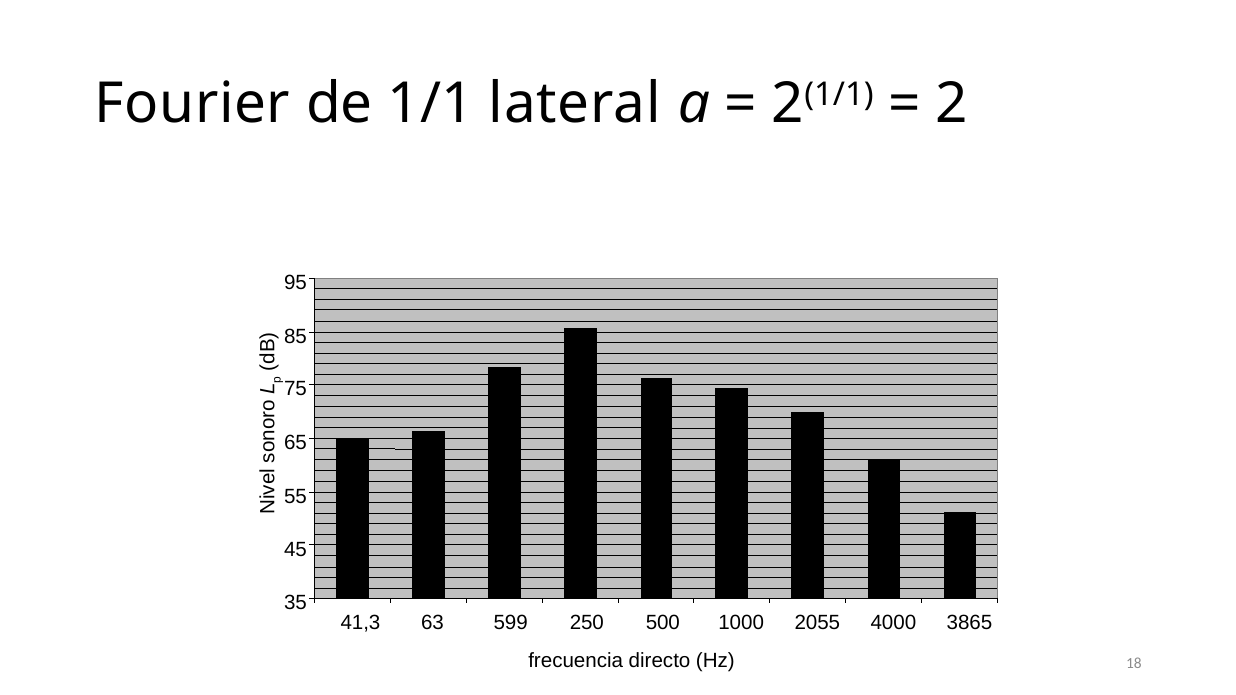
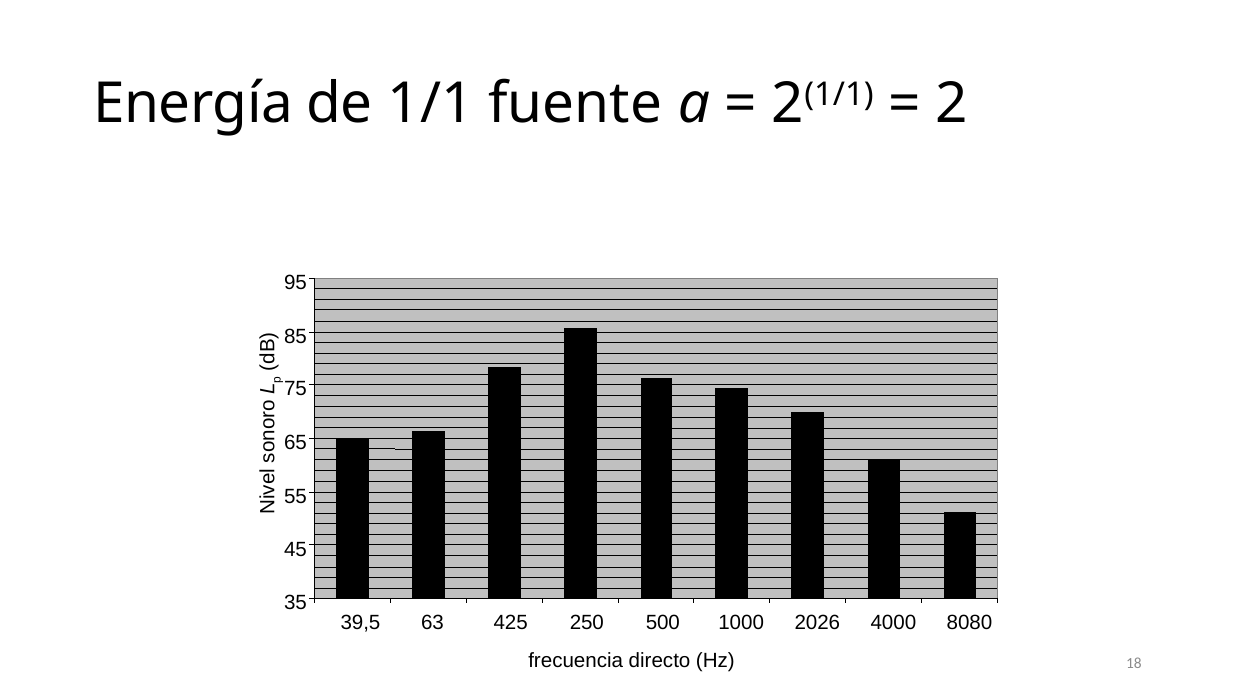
Fourier: Fourier -> Energía
lateral: lateral -> fuente
41,3: 41,3 -> 39,5
599: 599 -> 425
2055: 2055 -> 2026
3865: 3865 -> 8080
